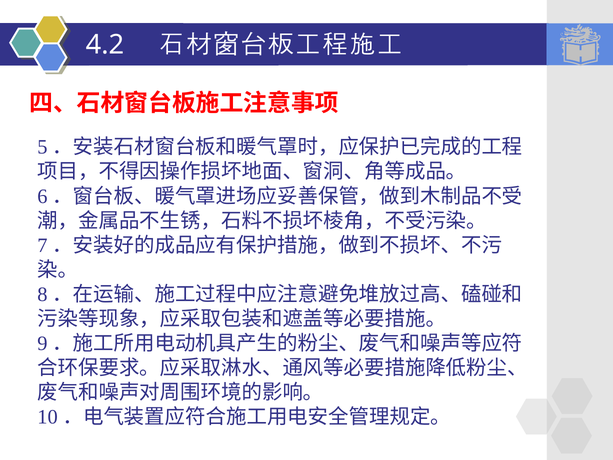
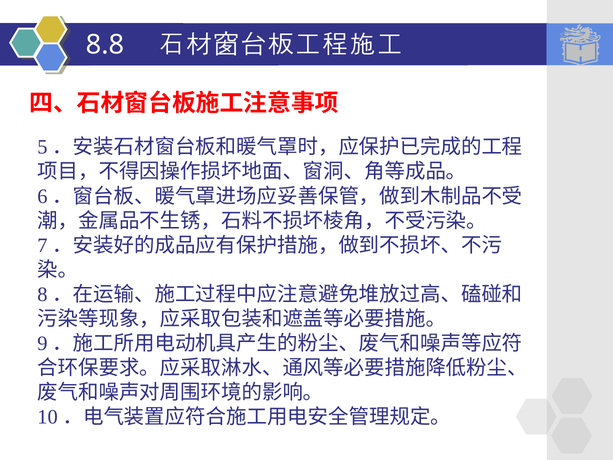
4.2: 4.2 -> 8.8
